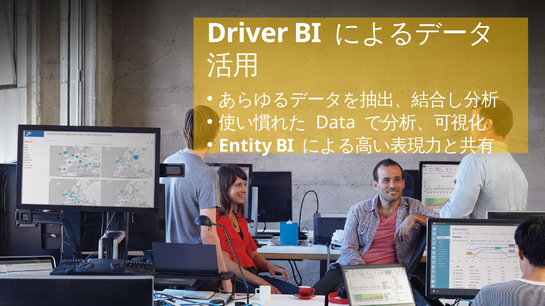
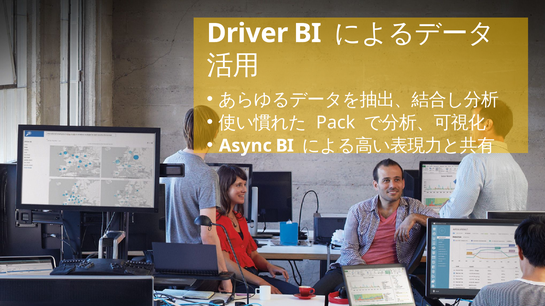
Data: Data -> Pack
Entity: Entity -> Async
